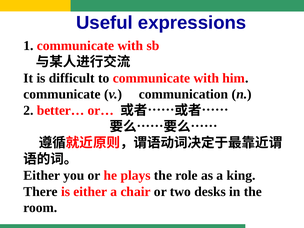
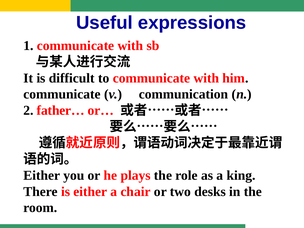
better…: better… -> father…
